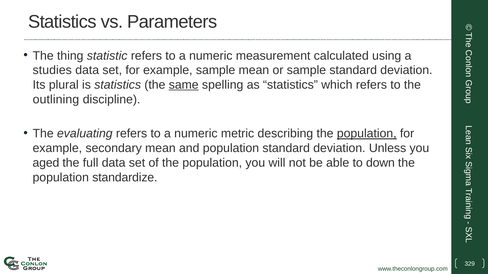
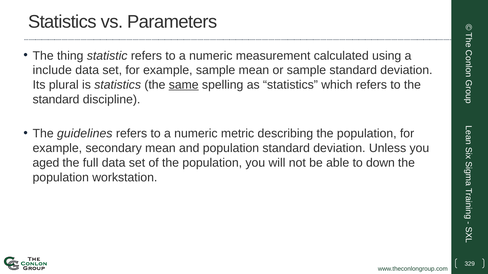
studies: studies -> include
outlining at (56, 100): outlining -> standard
evaluating: evaluating -> guidelines
population at (367, 134) underline: present -> none
standardize: standardize -> workstation
